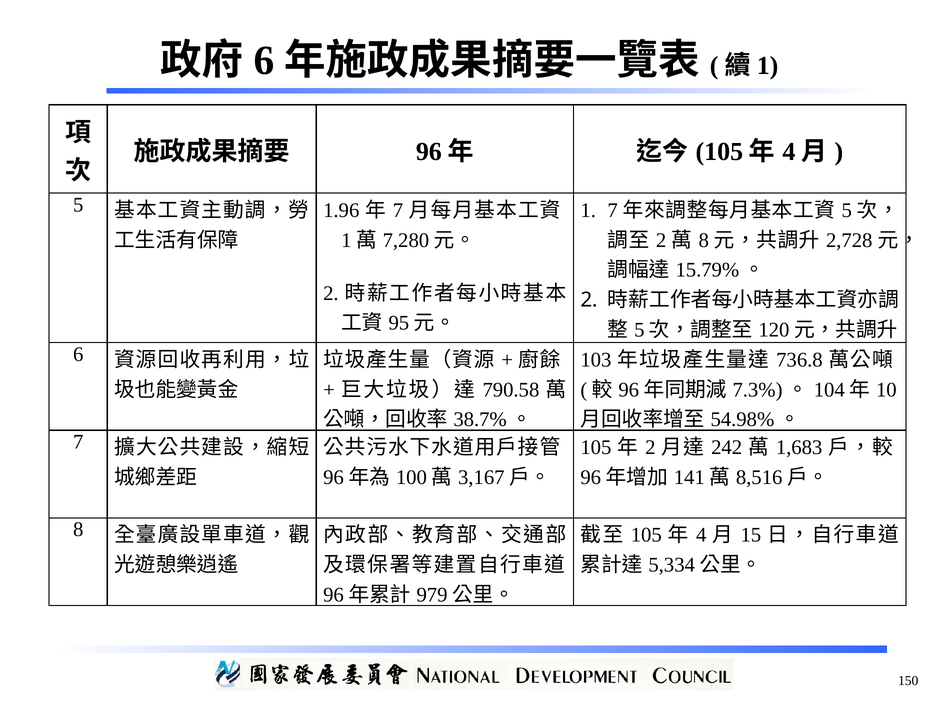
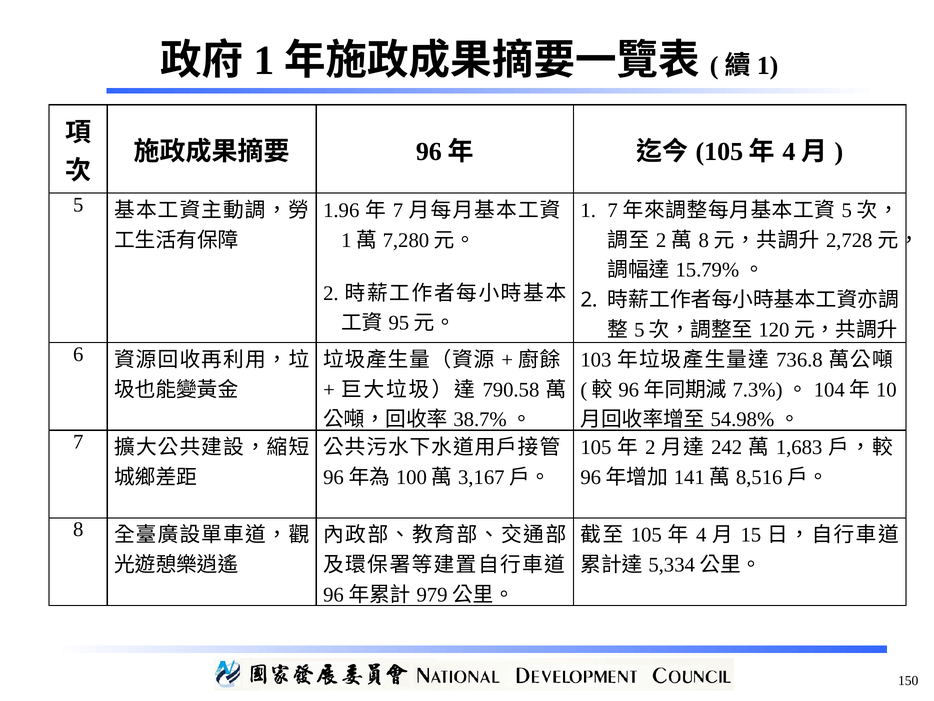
6 at (264, 61): 6 -> 1
